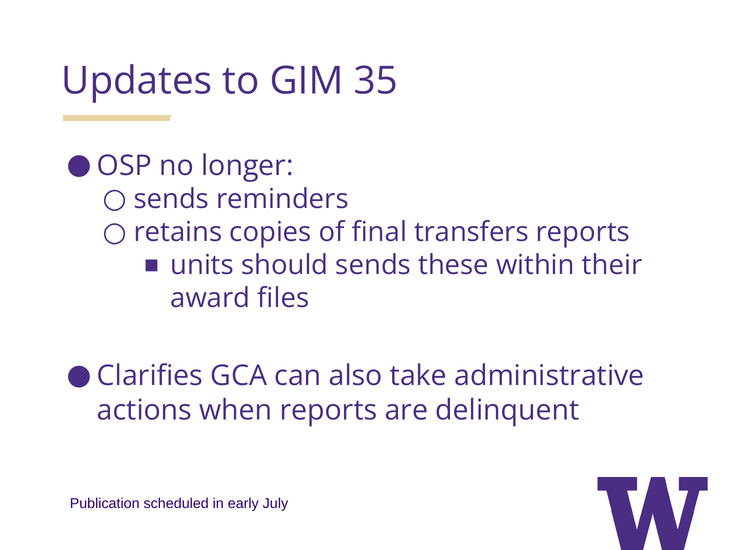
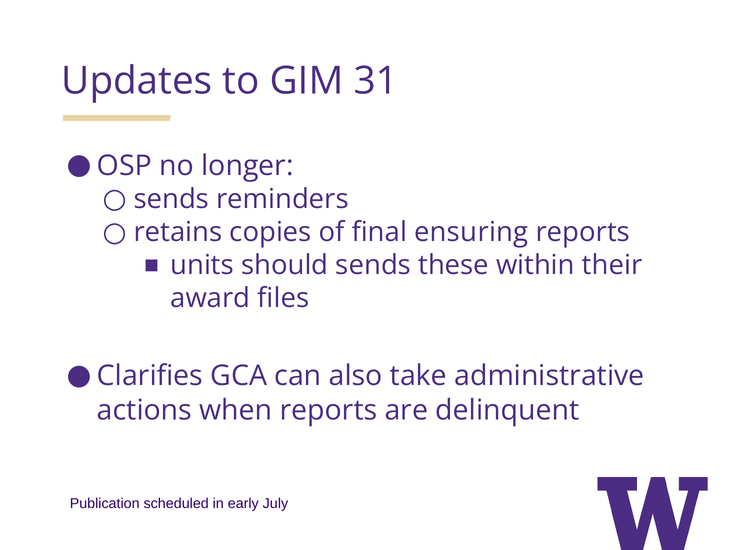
35: 35 -> 31
transfers: transfers -> ensuring
